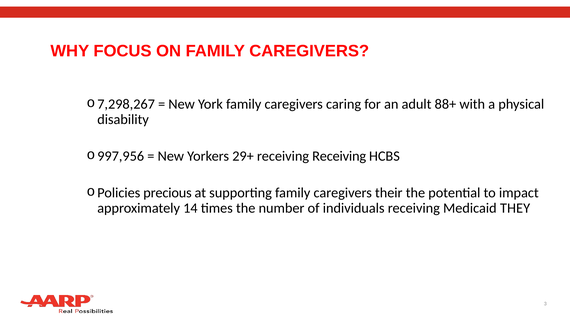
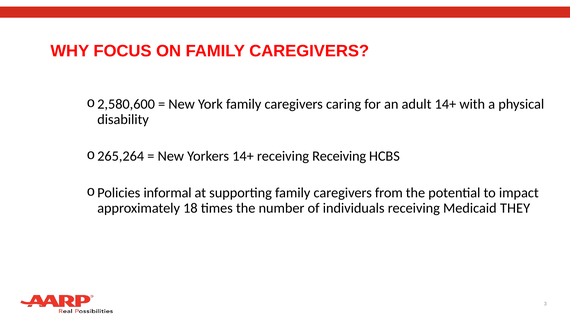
7,298,267: 7,298,267 -> 2,580,600
adult 88+: 88+ -> 14+
997,956: 997,956 -> 265,264
Yorkers 29+: 29+ -> 14+
precious: precious -> informal
their: their -> from
14: 14 -> 18
